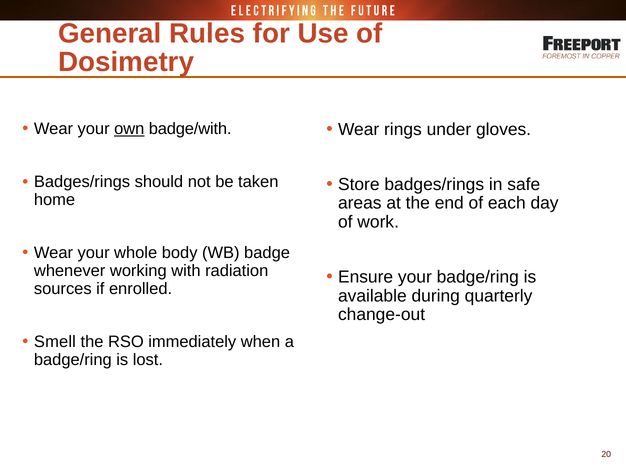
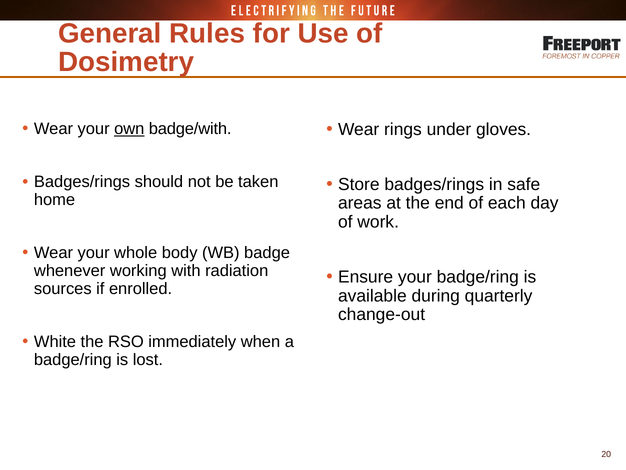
Smell: Smell -> White
